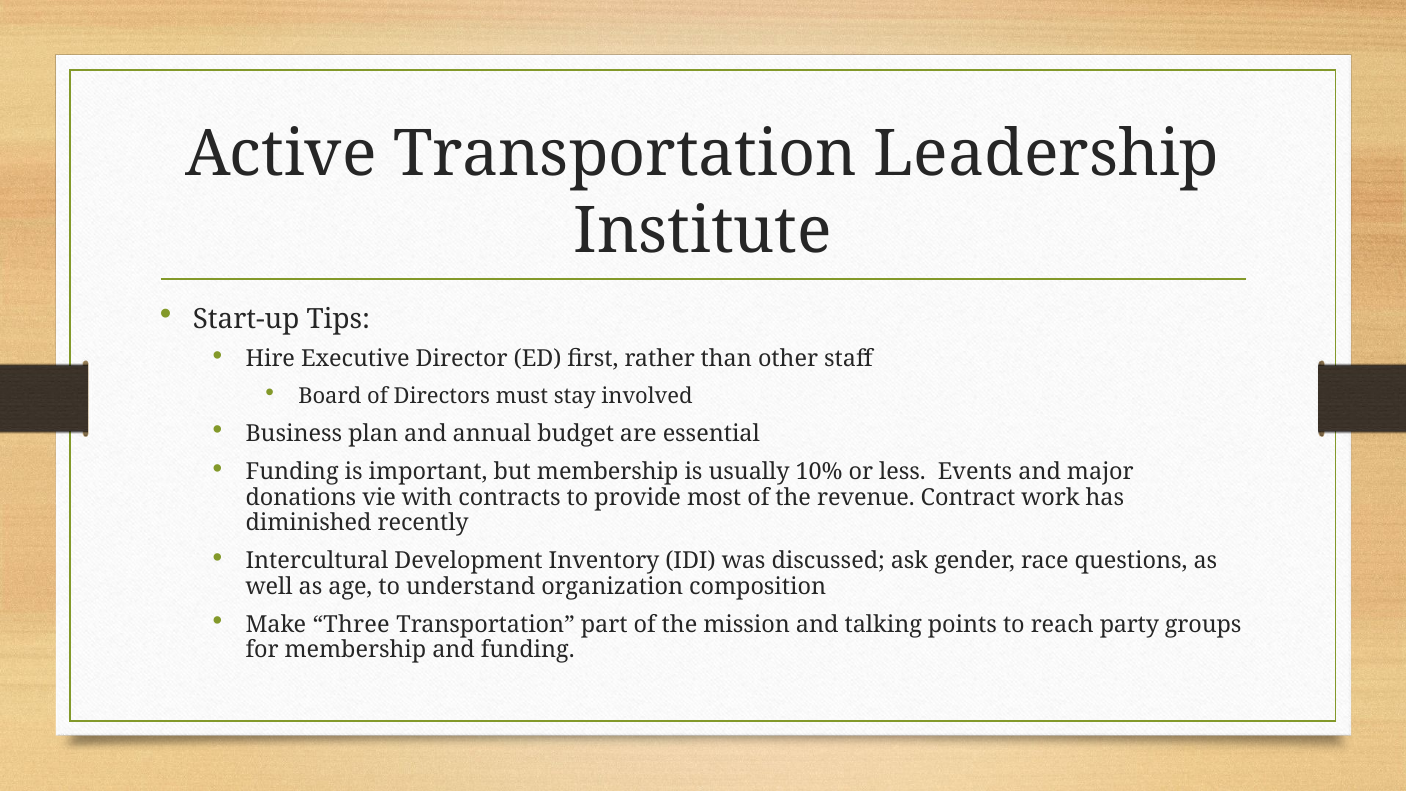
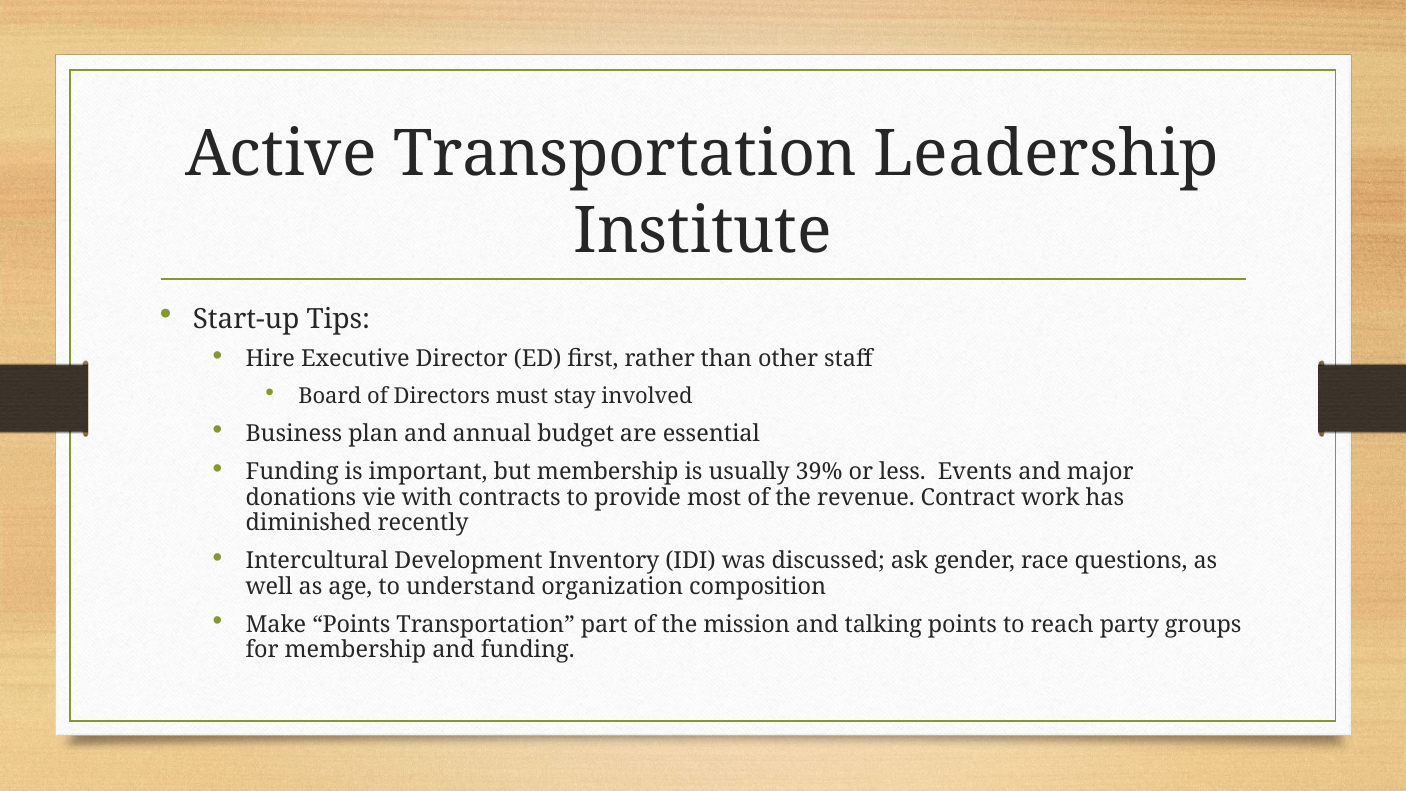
10%: 10% -> 39%
Make Three: Three -> Points
